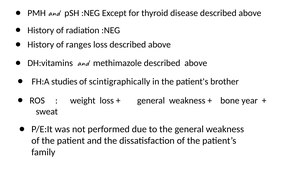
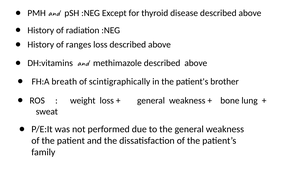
studies: studies -> breath
year: year -> lung
